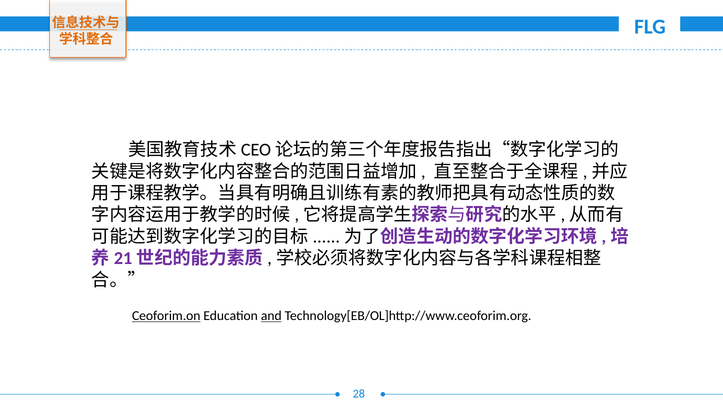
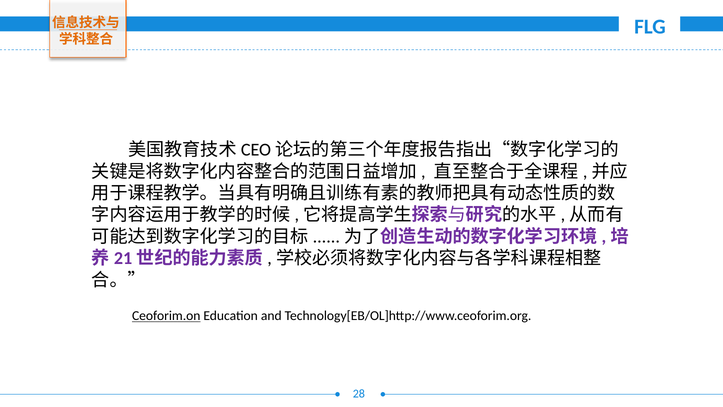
and underline: present -> none
